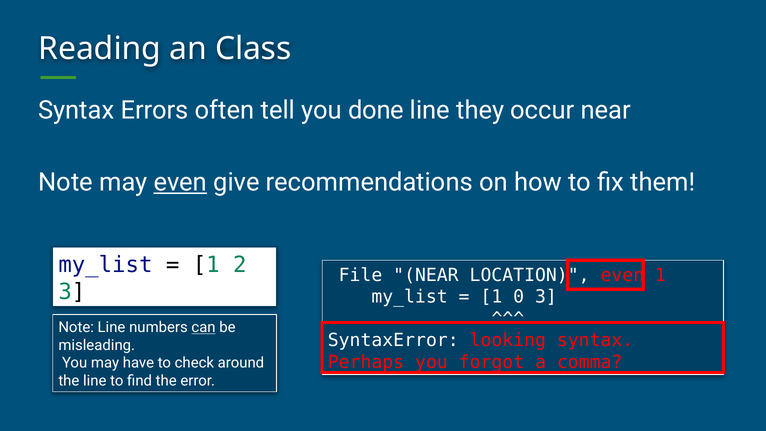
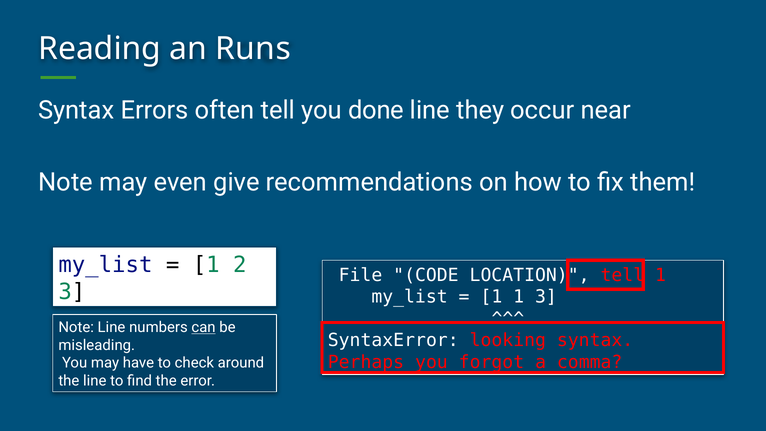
Class: Class -> Runs
even at (180, 182) underline: present -> none
File NEAR: NEAR -> CODE
LOCATION even: even -> tell
1 0: 0 -> 1
